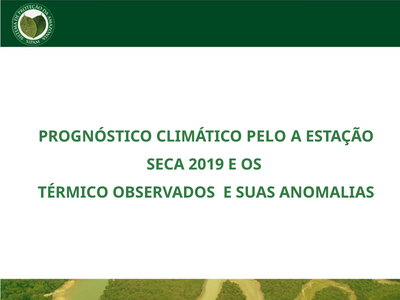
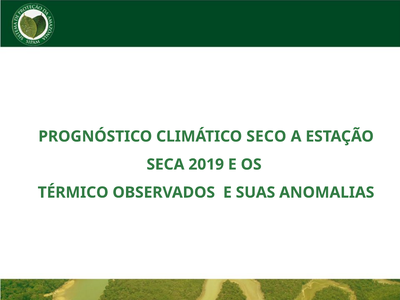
PELO: PELO -> SECO
